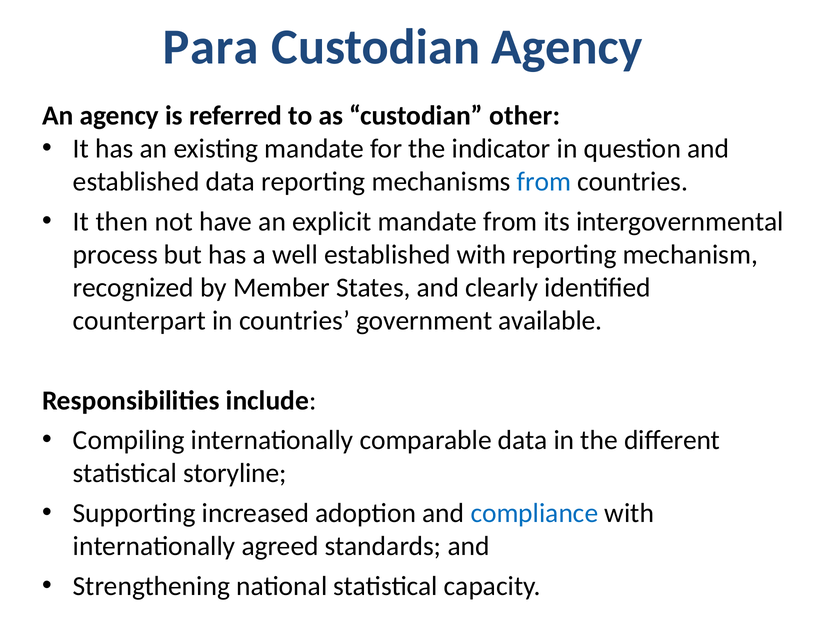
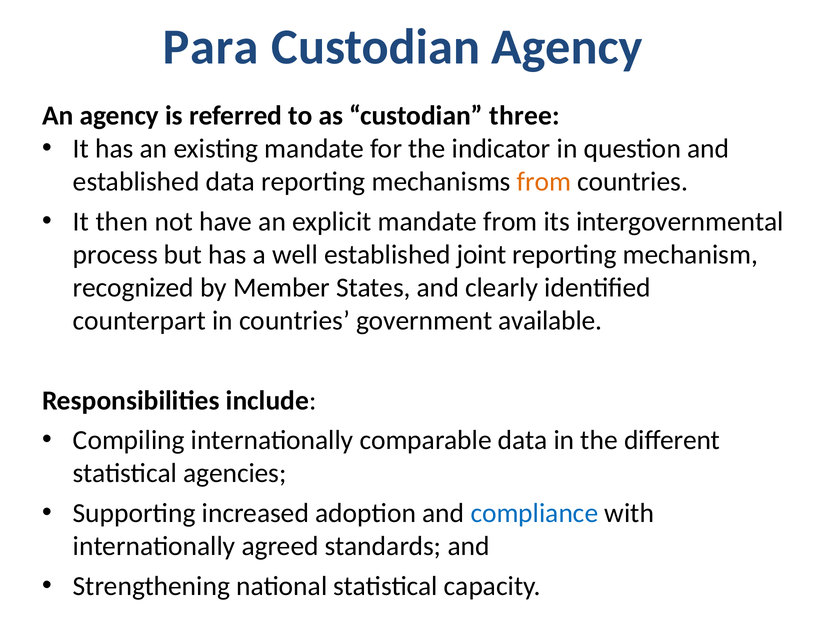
other: other -> three
from at (544, 182) colour: blue -> orange
established with: with -> joint
storyline: storyline -> agencies
